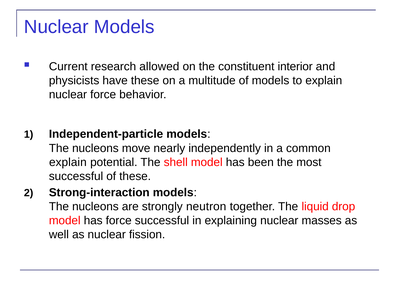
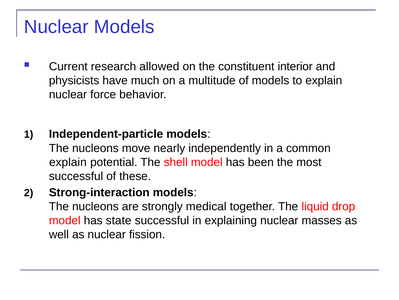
have these: these -> much
neutron: neutron -> medical
has force: force -> state
